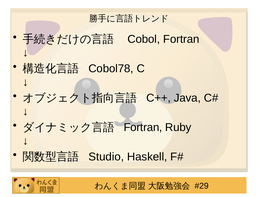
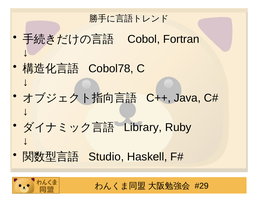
Fortran at (143, 127): Fortran -> Library
